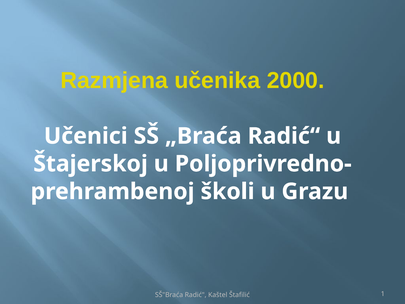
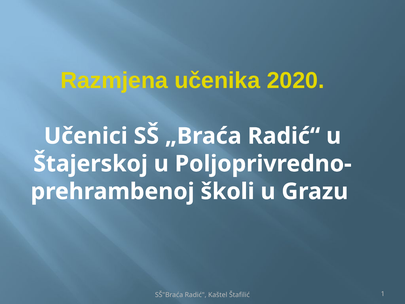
2000: 2000 -> 2020
